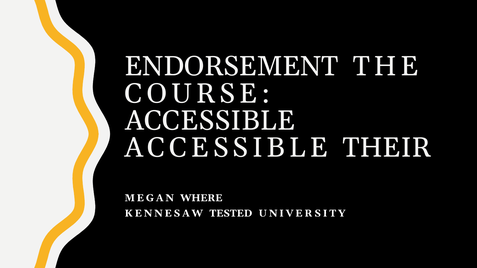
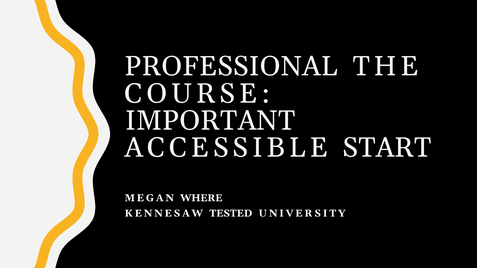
ENDORSEMENT: ENDORSEMENT -> PROFESSIONAL
ACCESSIBLE at (210, 121): ACCESSIBLE -> IMPORTANT
THEIR: THEIR -> START
